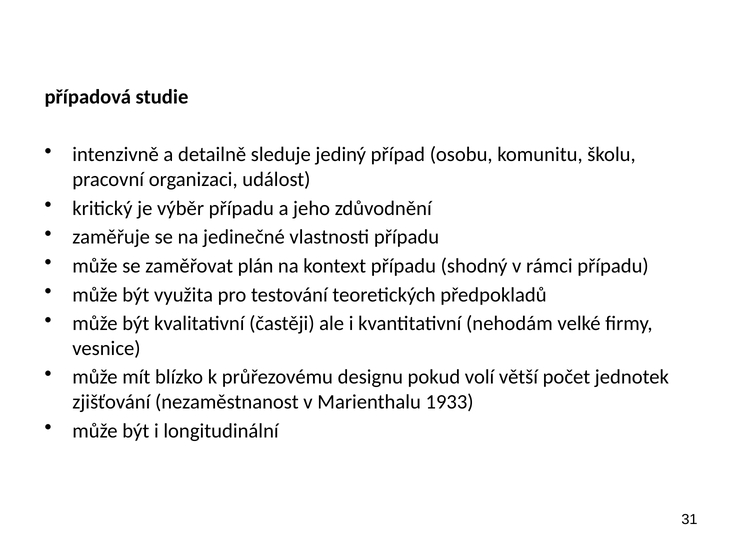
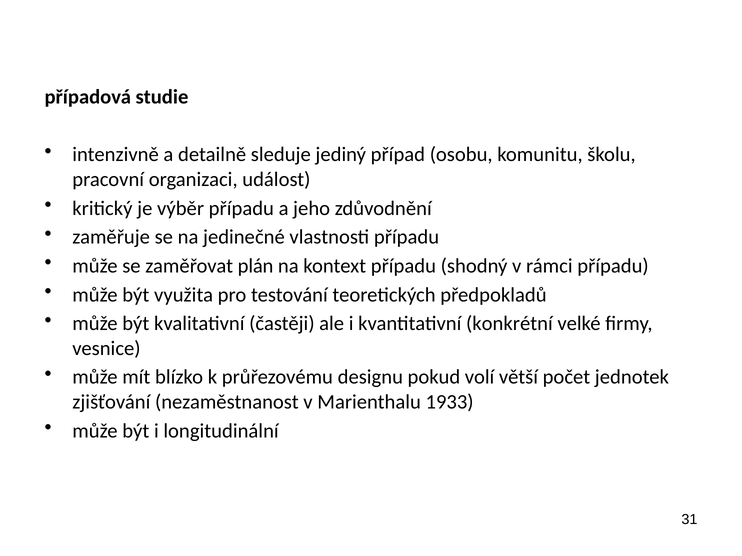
nehodám: nehodám -> konkrétní
